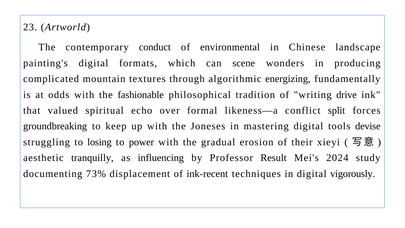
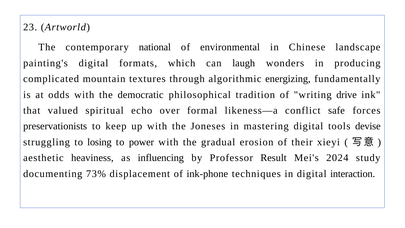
conduct: conduct -> national
scene: scene -> laugh
fashionable: fashionable -> democratic
split: split -> safe
groundbreaking: groundbreaking -> preservationists
tranquilly: tranquilly -> heaviness
ink-recent: ink-recent -> ink-phone
vigorously: vigorously -> interaction
